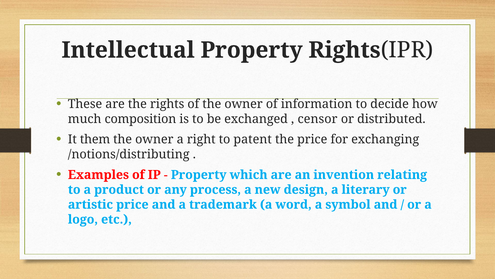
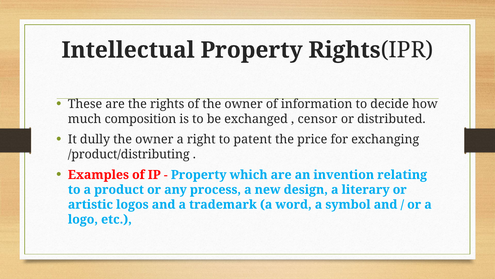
them: them -> dully
/notions/distributing: /notions/distributing -> /product/distributing
artistic price: price -> logos
